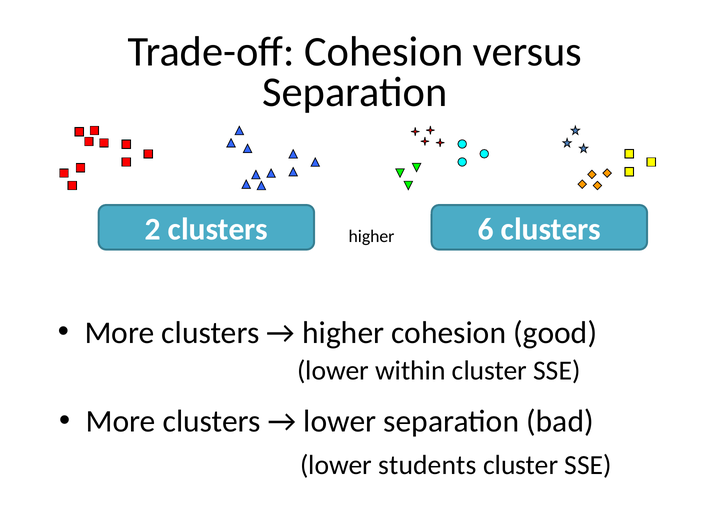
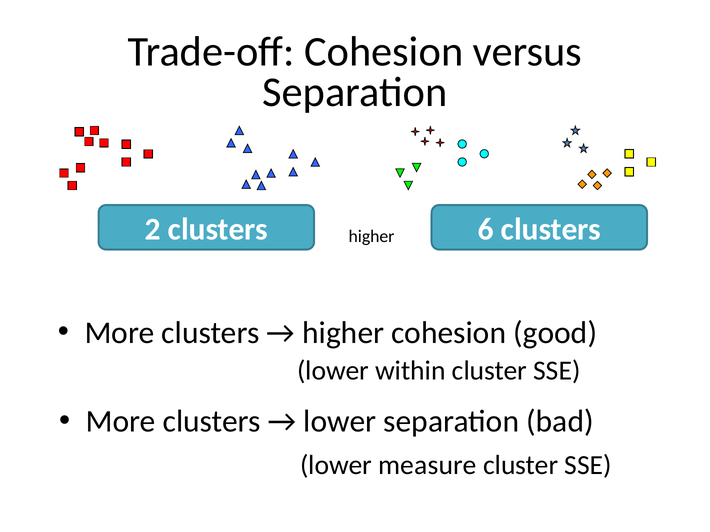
students: students -> measure
